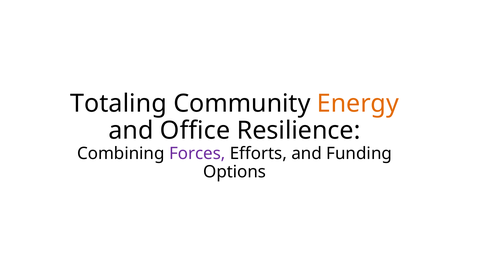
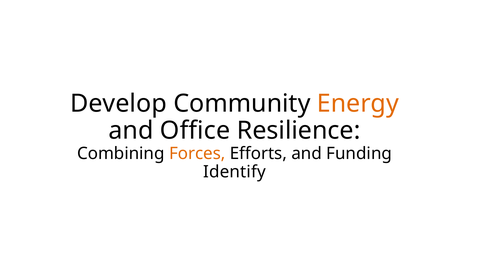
Totaling: Totaling -> Develop
Forces colour: purple -> orange
Options: Options -> Identify
